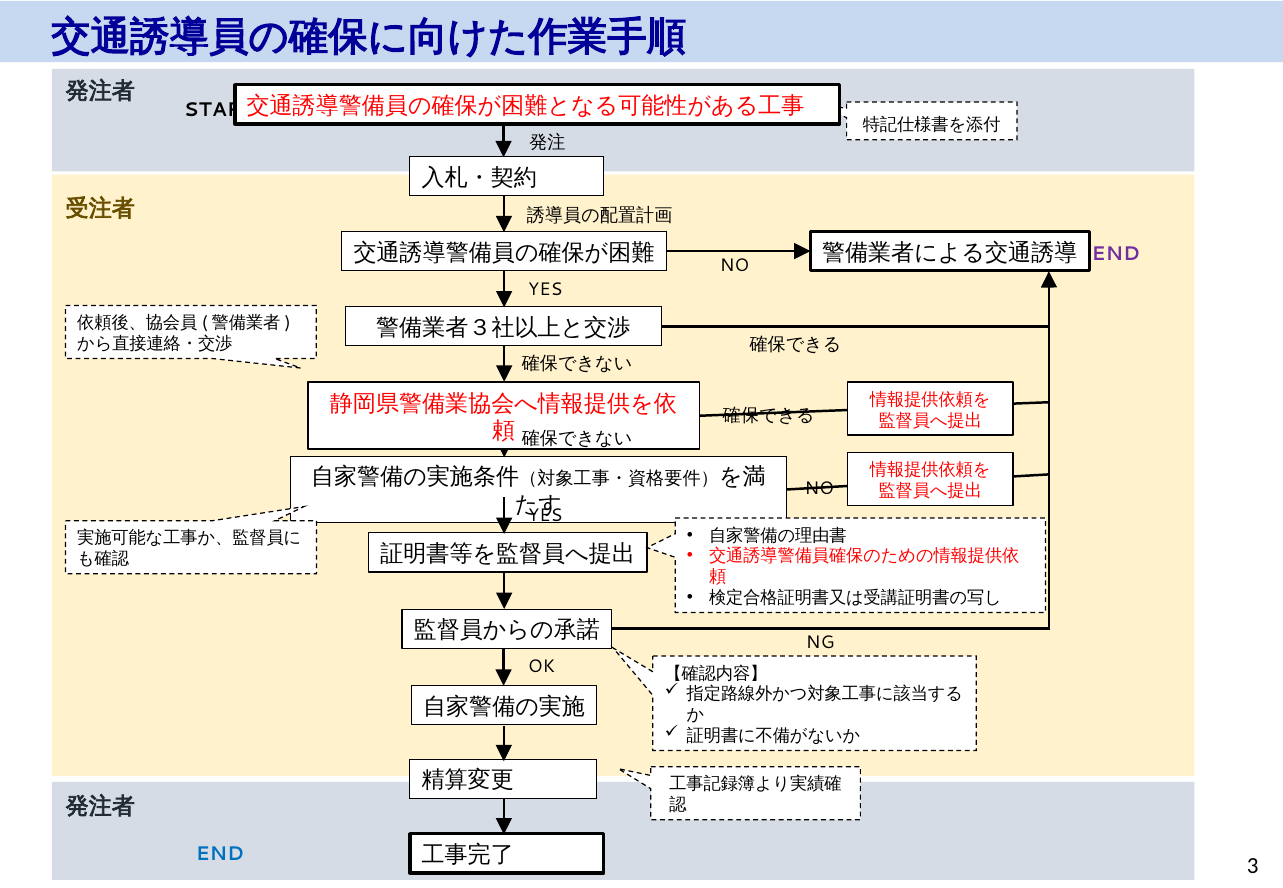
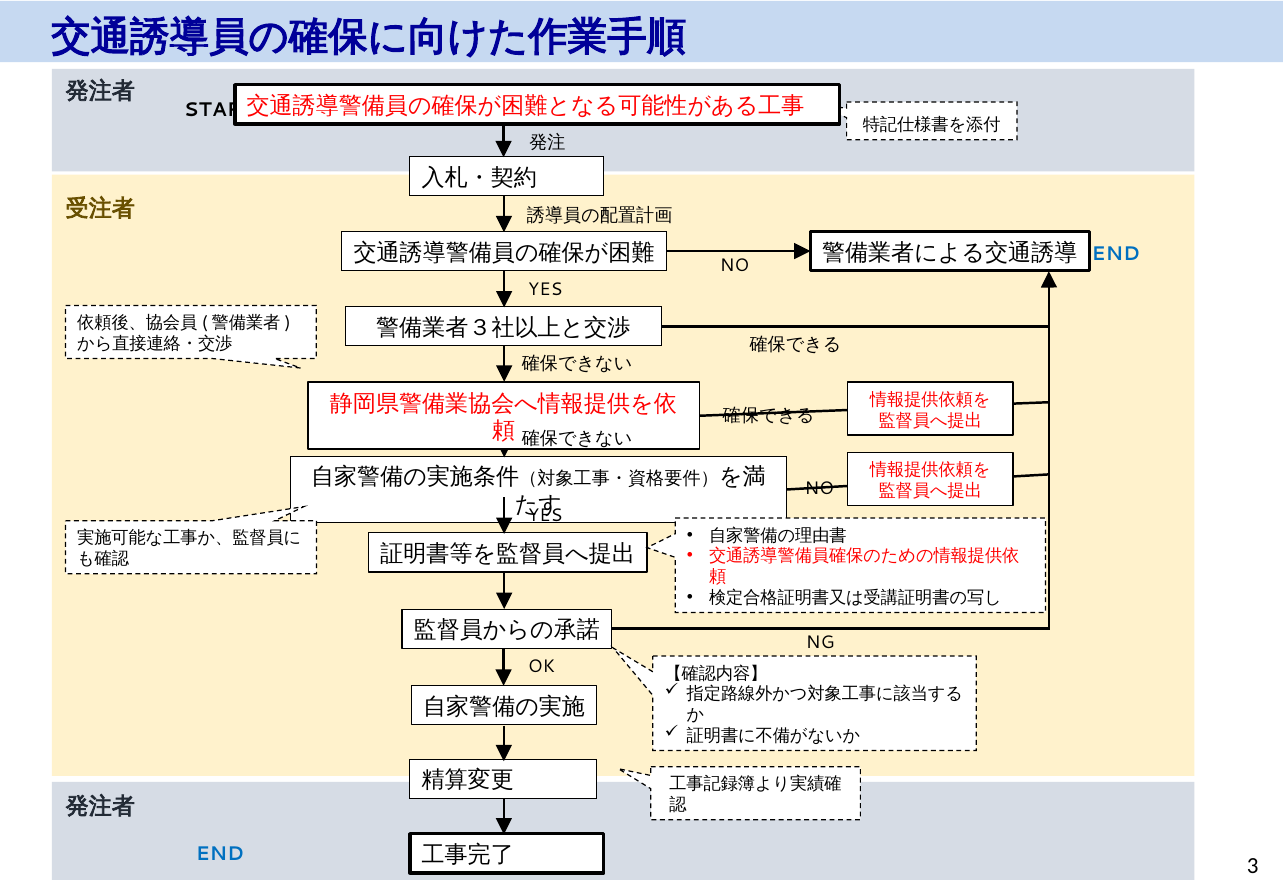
END at (1116, 254) colour: purple -> blue
